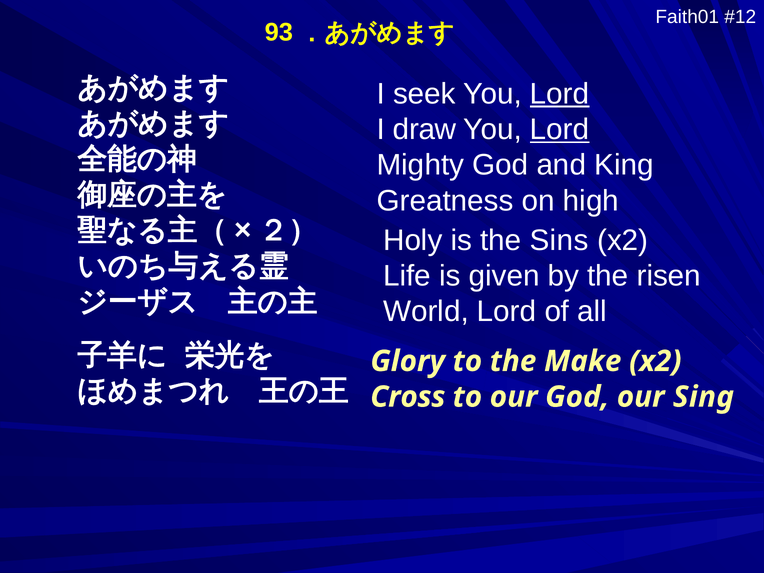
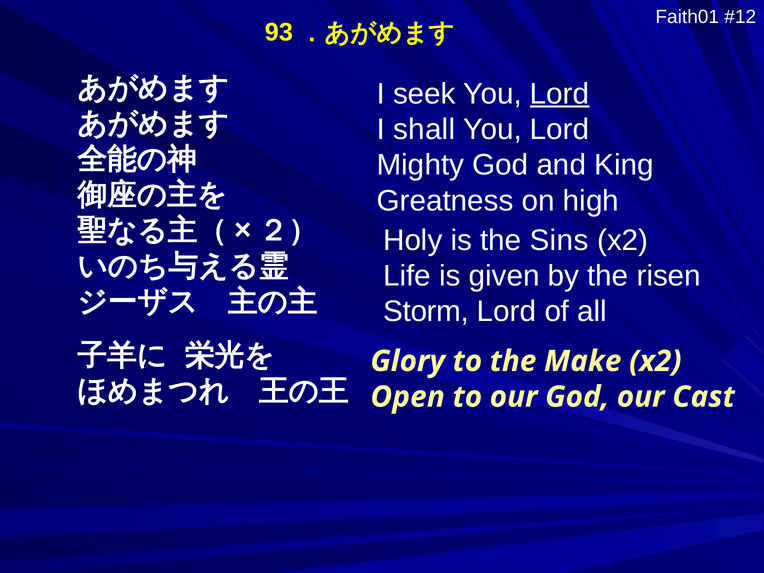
draw: draw -> shall
Lord at (560, 129) underline: present -> none
World: World -> Storm
Cross: Cross -> Open
Sing: Sing -> Cast
